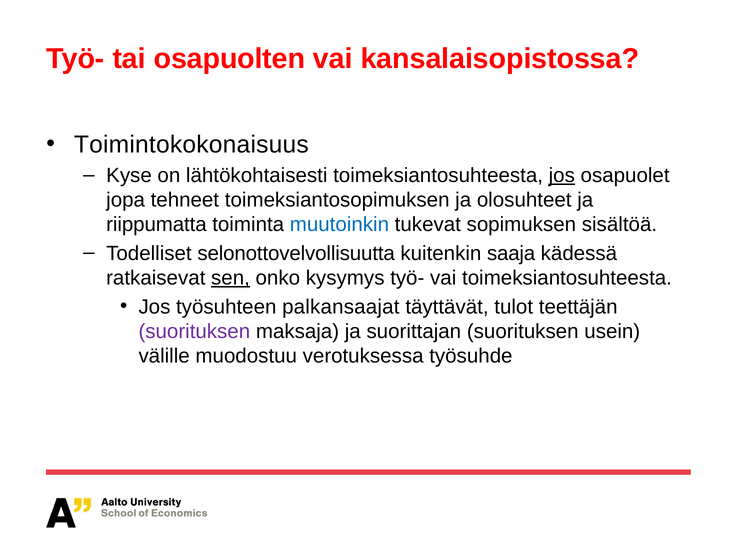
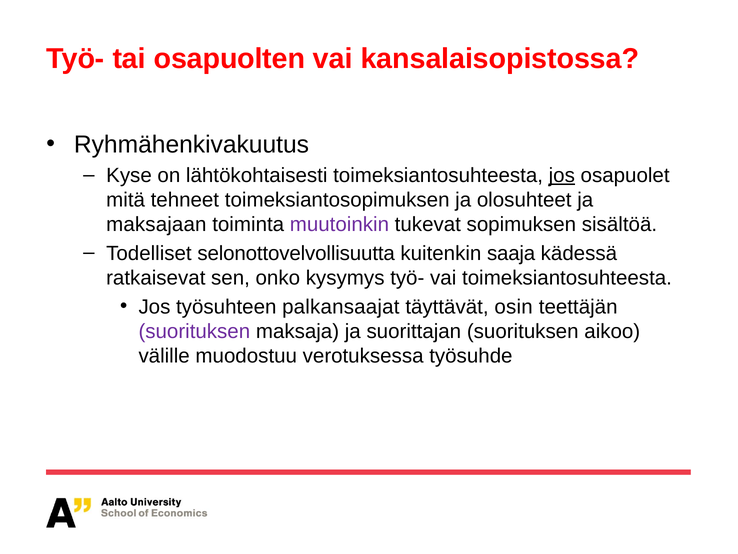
Toimintokokonaisuus: Toimintokokonaisuus -> Ryhmähenkivakuutus
jopa: jopa -> mitä
riippumatta: riippumatta -> maksajaan
muutoinkin colour: blue -> purple
sen underline: present -> none
tulot: tulot -> osin
usein: usein -> aikoo
